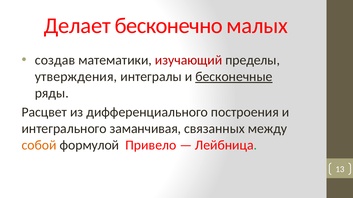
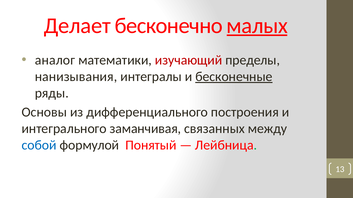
малых underline: none -> present
создав: создав -> аналог
утверждения: утверждения -> нанизывания
Расцвет: Расцвет -> Основы
собой colour: orange -> blue
Привело: Привело -> Понятый
